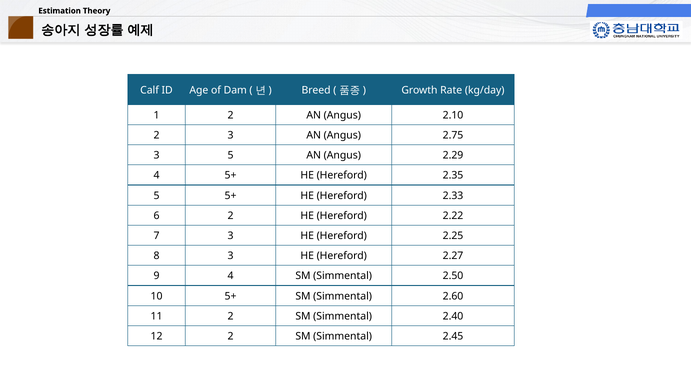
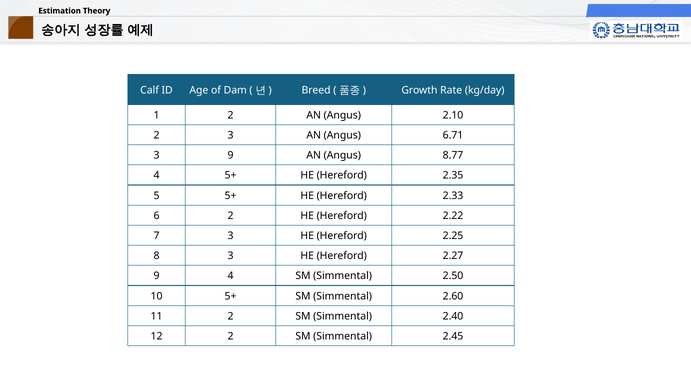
2.75: 2.75 -> 6.71
3 5: 5 -> 9
2.29: 2.29 -> 8.77
